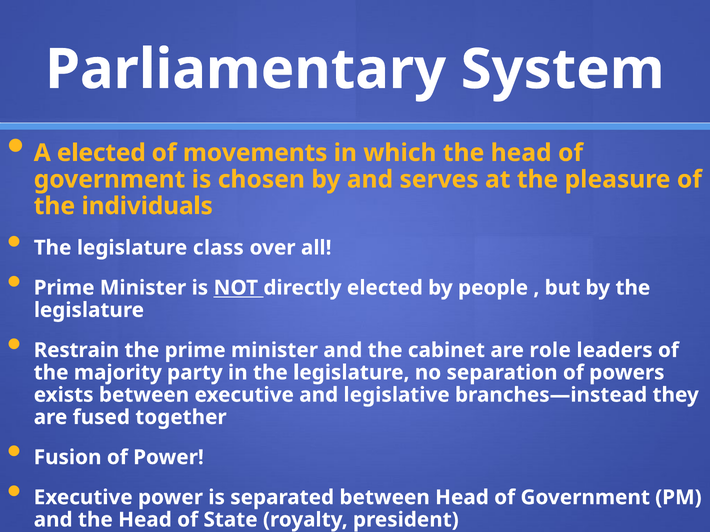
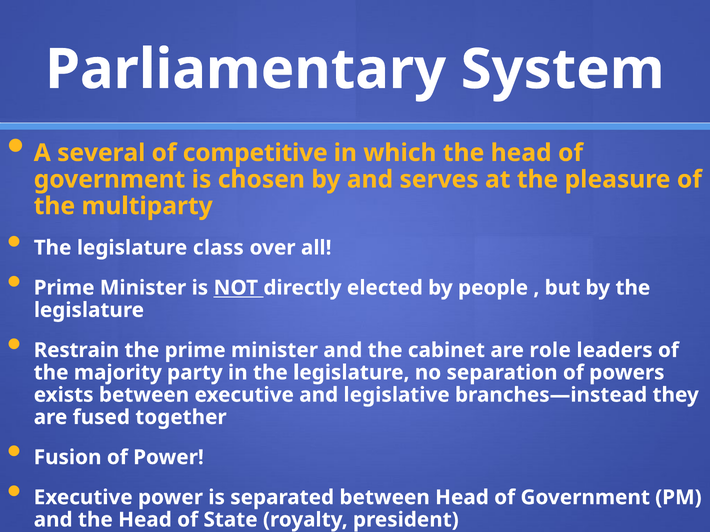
A elected: elected -> several
movements: movements -> competitive
individuals: individuals -> multiparty
